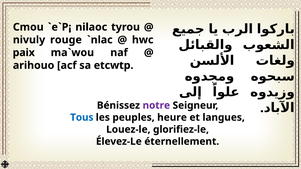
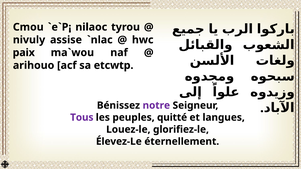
rouge: rouge -> assise
Tous colour: blue -> purple
heure: heure -> quitté
